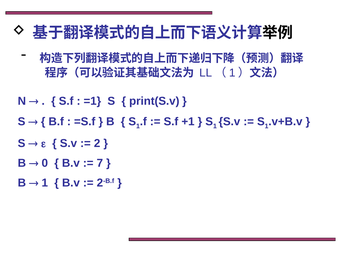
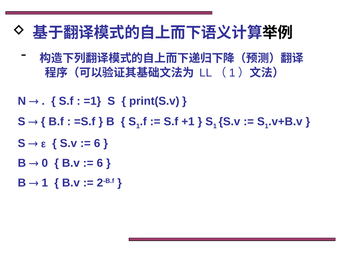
2 at (97, 143): 2 -> 6
7 at (100, 163): 7 -> 6
